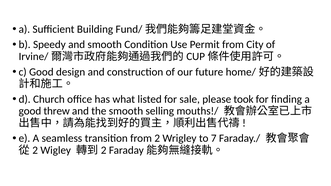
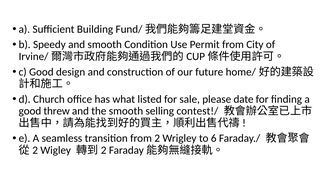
took: took -> date
mouths!/: mouths!/ -> contest!/
7: 7 -> 6
